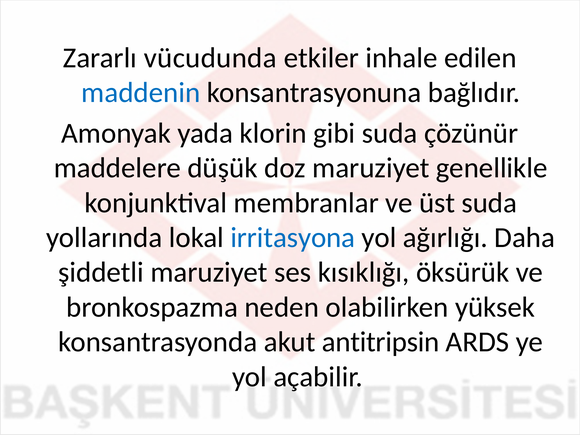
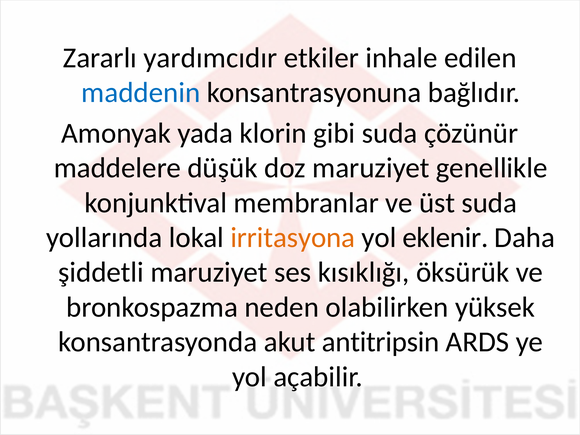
vücudunda: vücudunda -> yardımcıdır
irritasyona colour: blue -> orange
ağırlığı: ağırlığı -> eklenir
